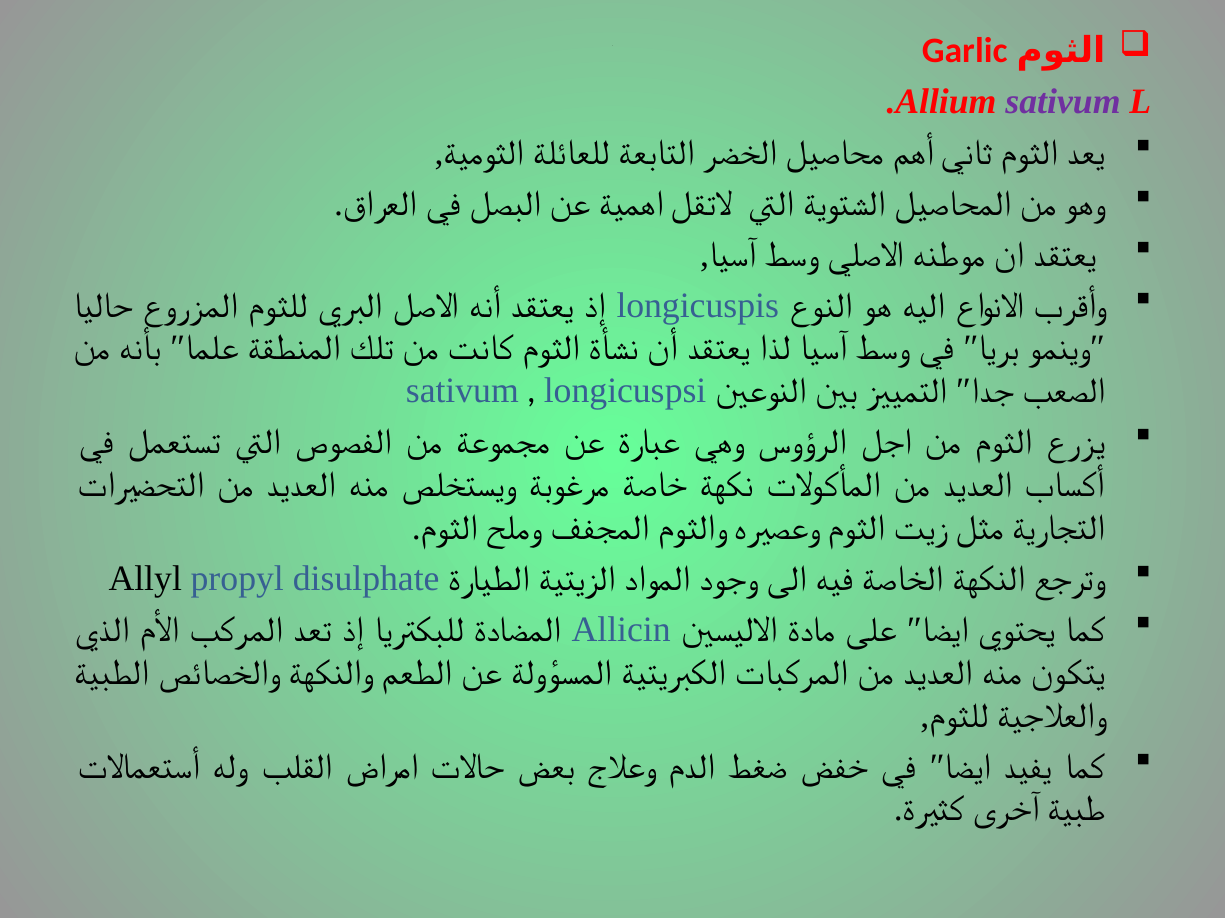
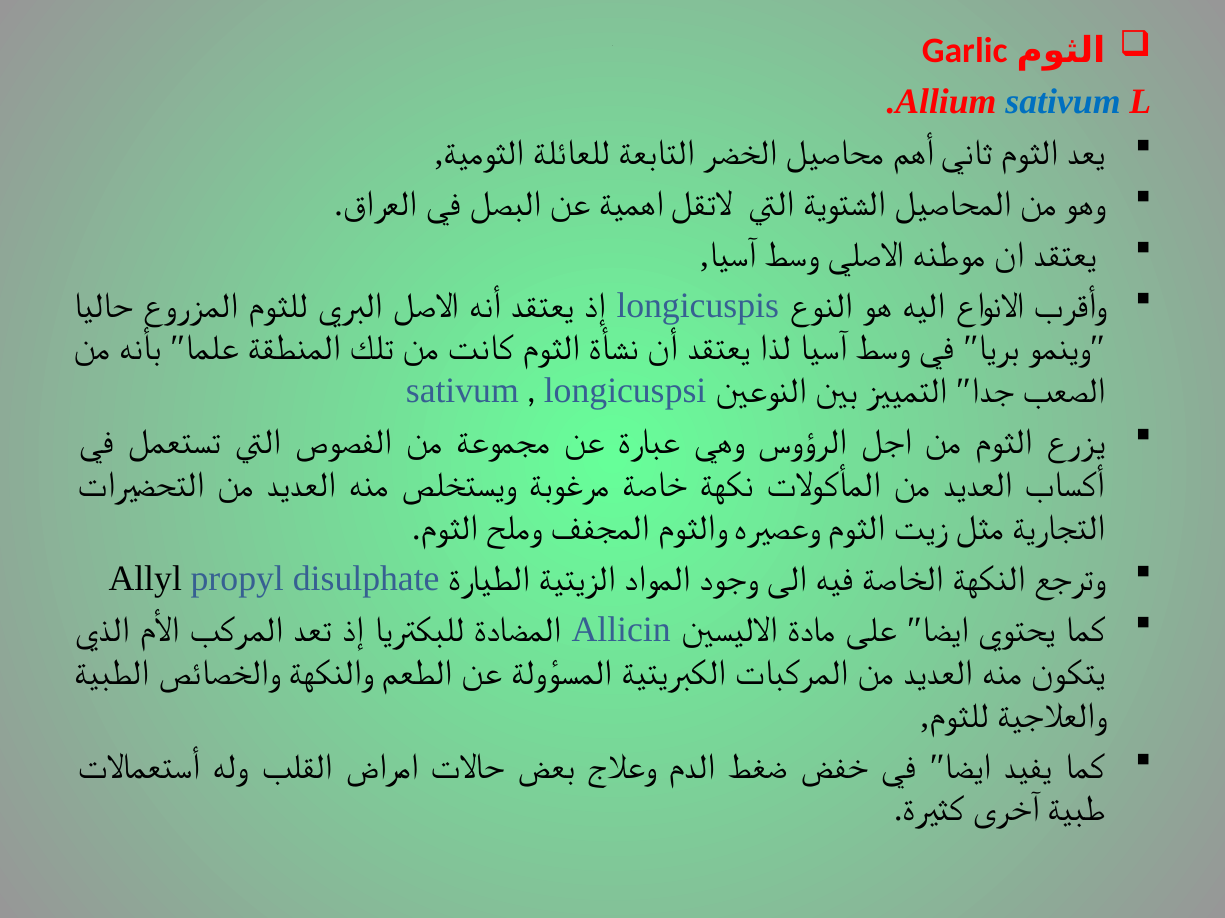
sativum at (1063, 101) colour: purple -> blue
